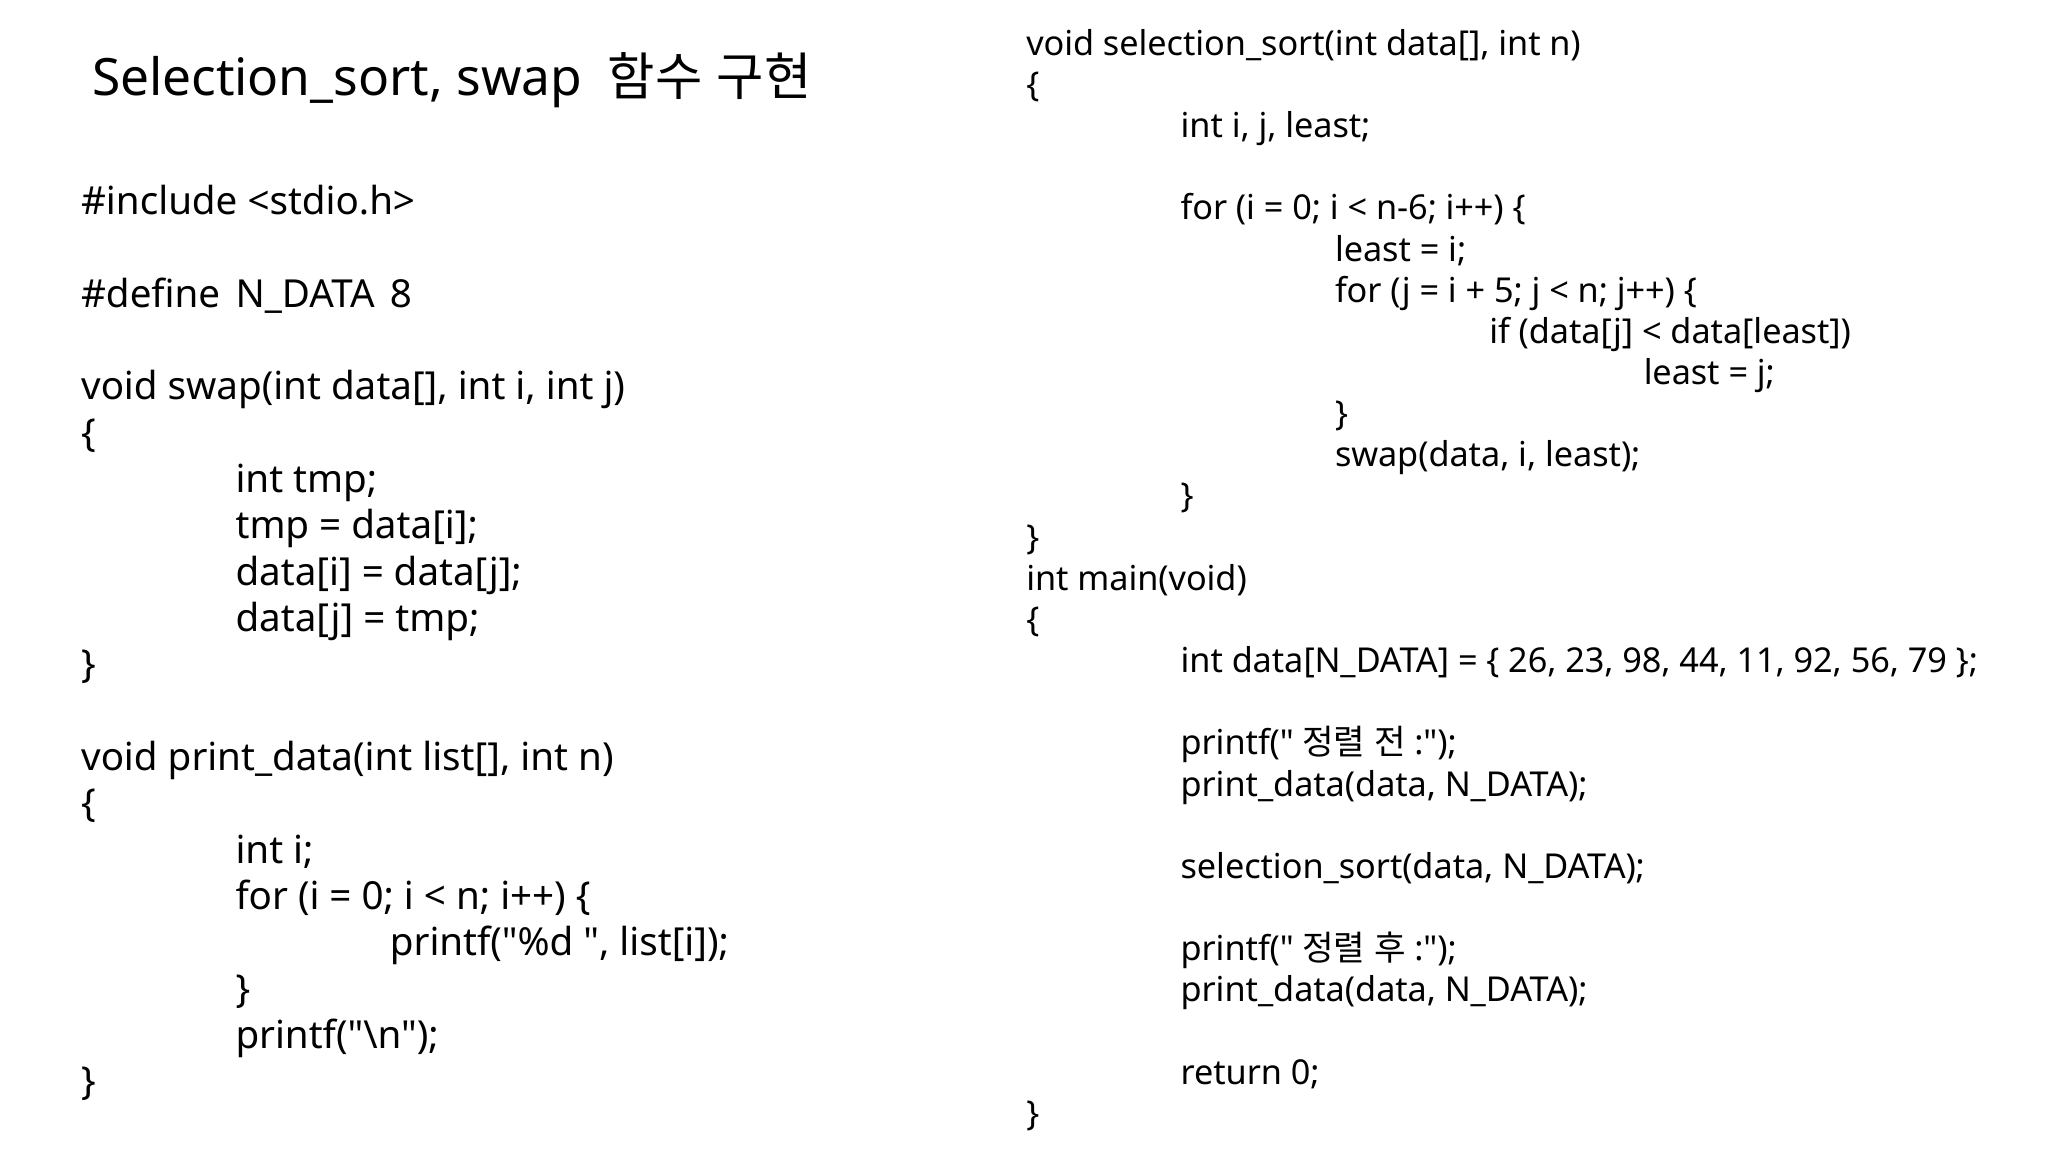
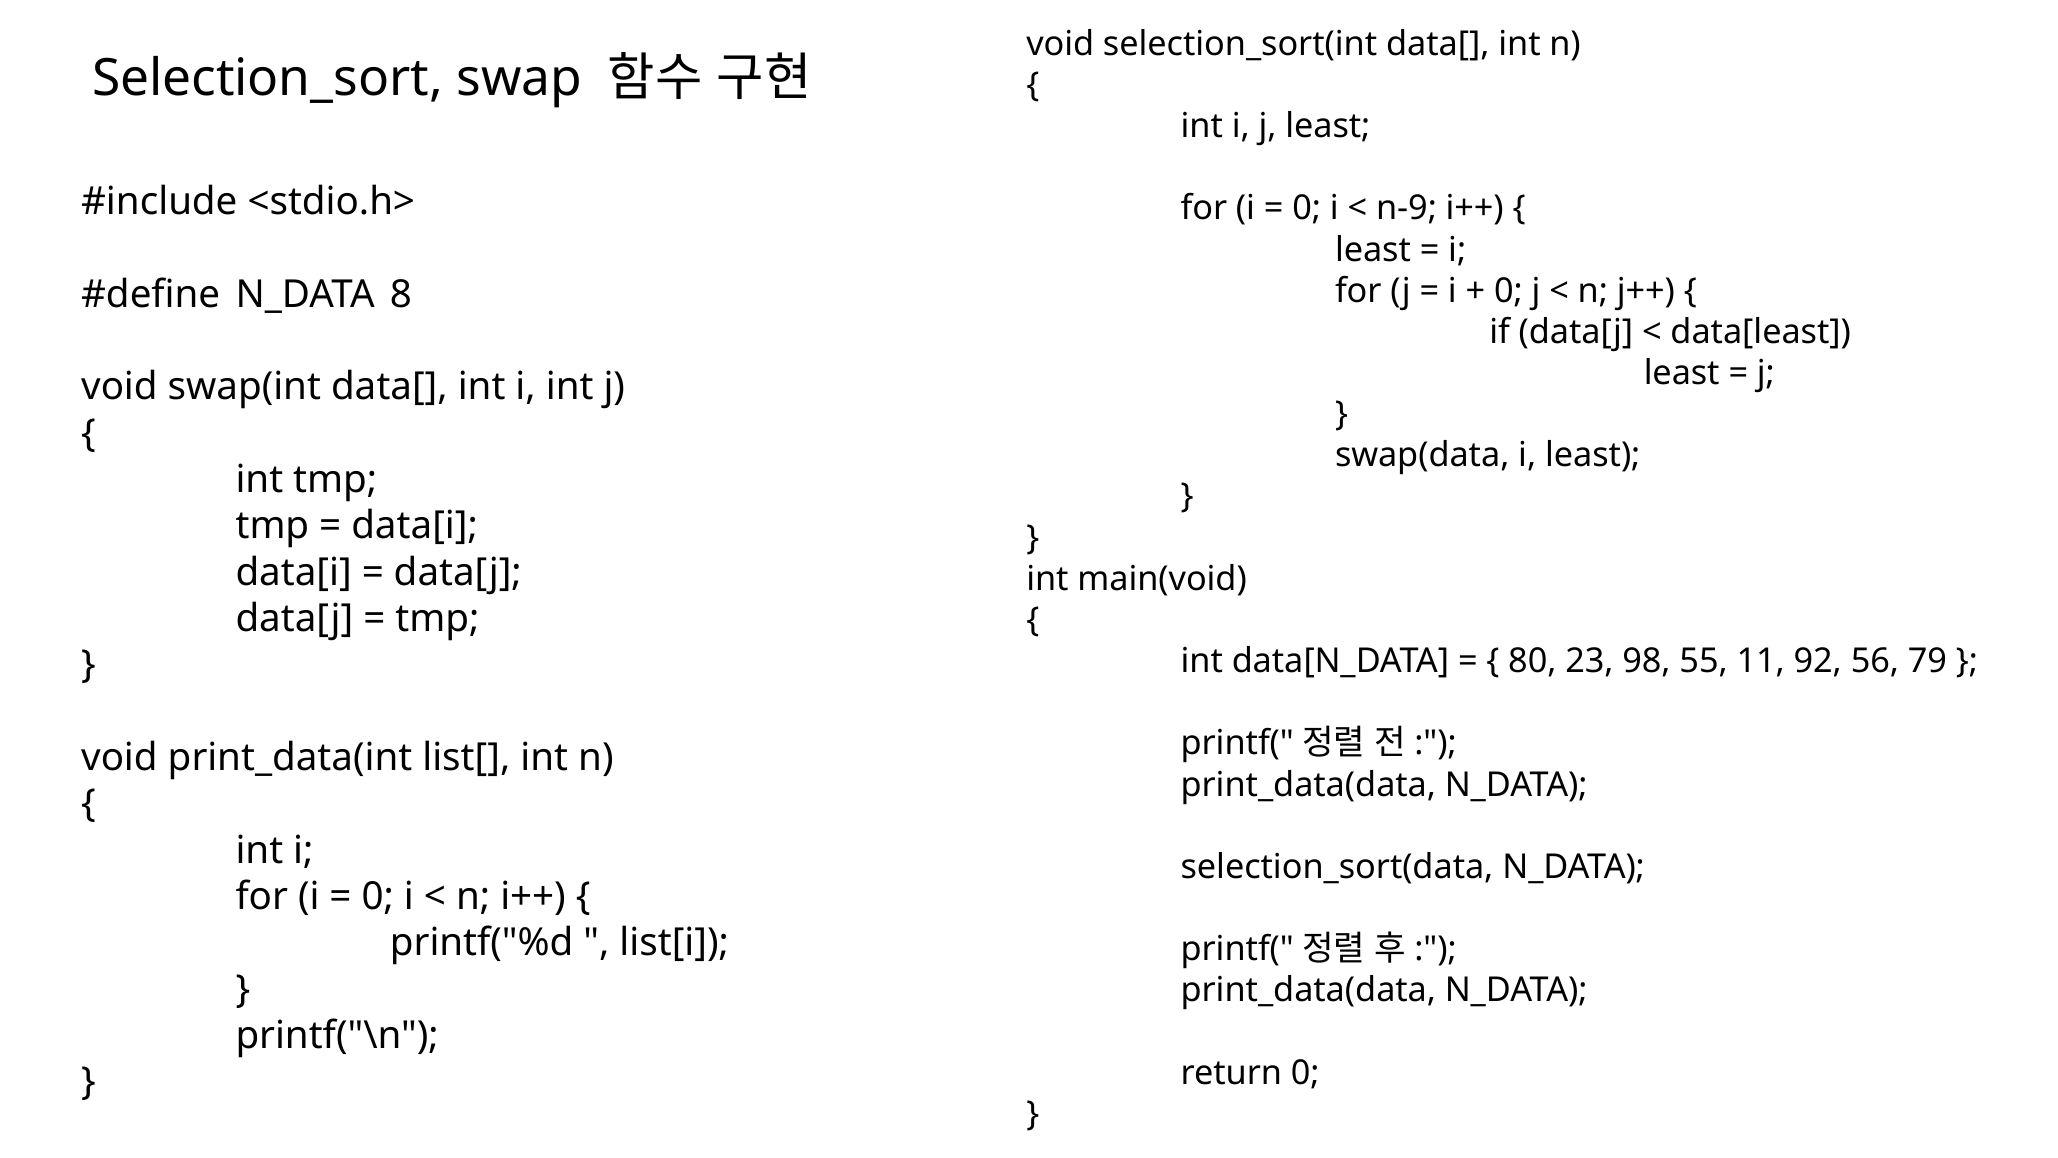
n-6: n-6 -> n-9
5 at (1509, 291): 5 -> 0
26: 26 -> 80
44: 44 -> 55
